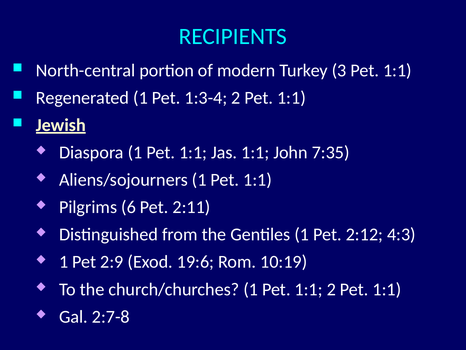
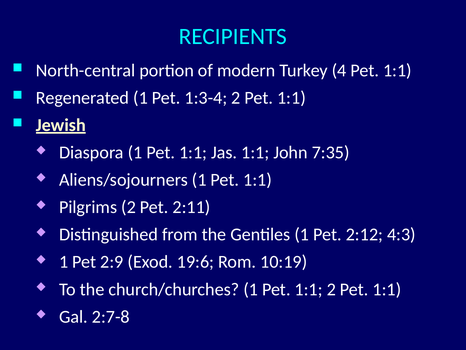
3: 3 -> 4
Pilgrims 6: 6 -> 2
